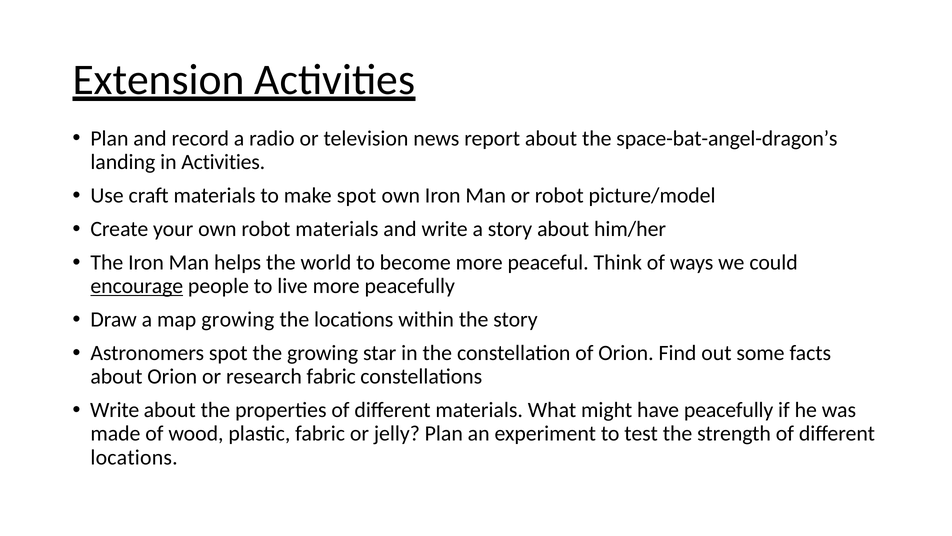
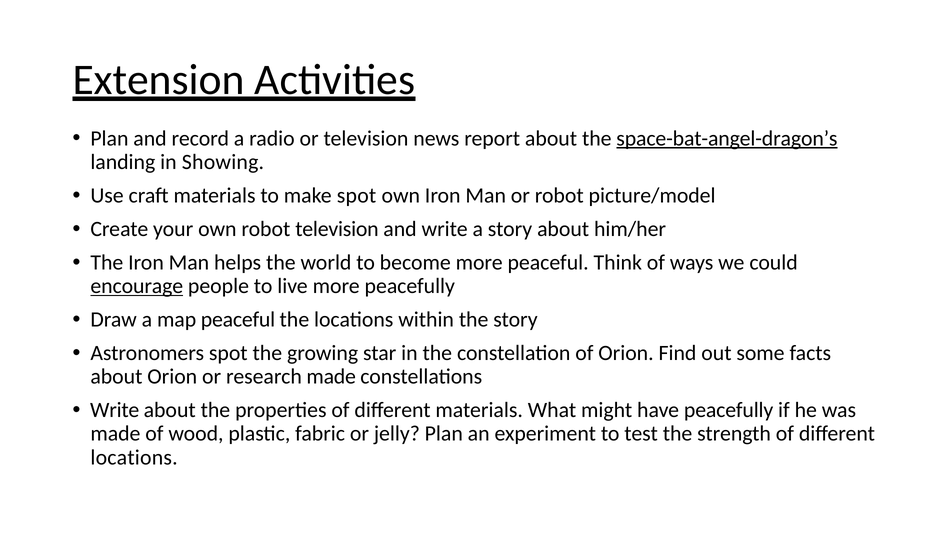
space-bat-angel-dragon’s underline: none -> present
in Activities: Activities -> Showing
robot materials: materials -> television
map growing: growing -> peaceful
research fabric: fabric -> made
